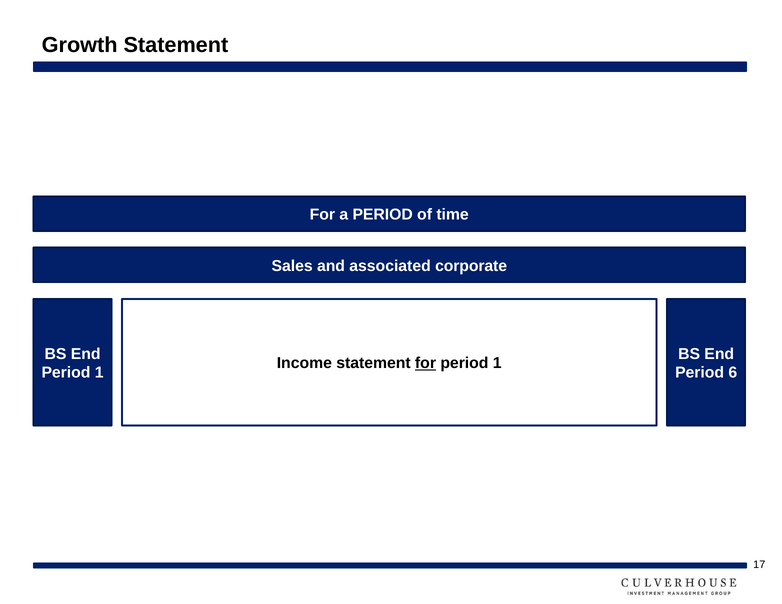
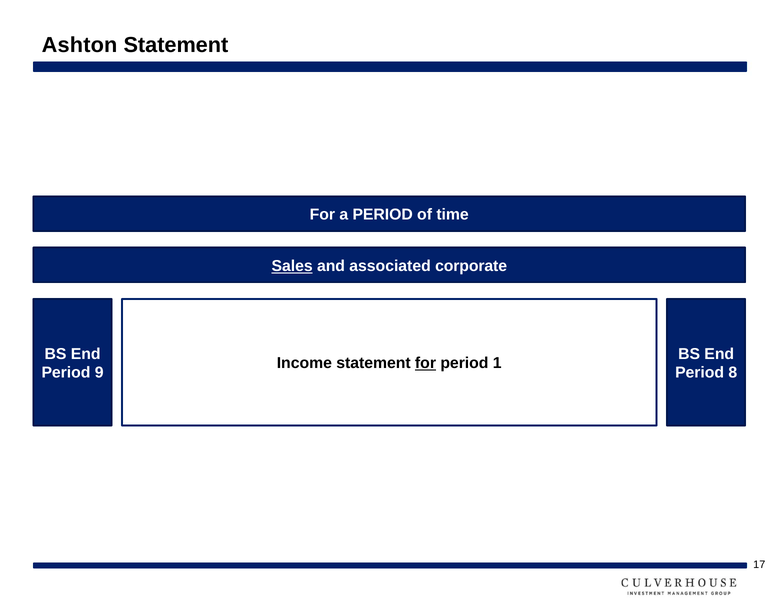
Growth: Growth -> Ashton
Sales underline: none -> present
1 at (99, 373): 1 -> 9
6: 6 -> 8
